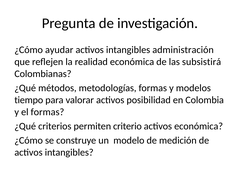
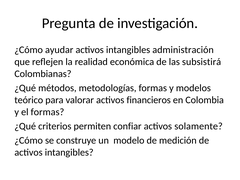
tiempo: tiempo -> teórico
posibilidad: posibilidad -> financieros
criterio: criterio -> confiar
activos económica: económica -> solamente
